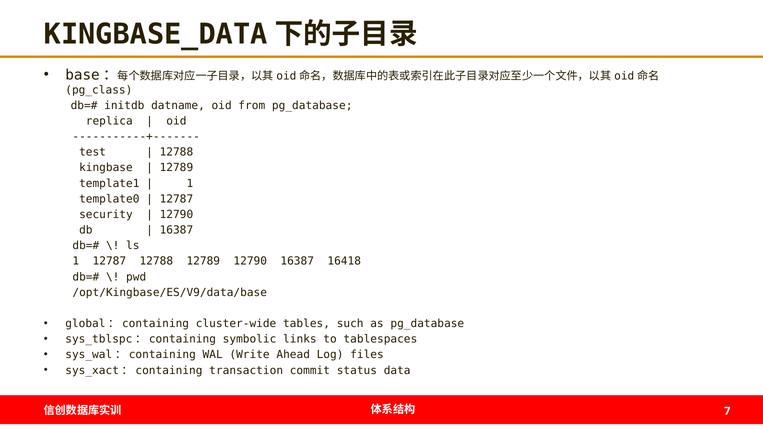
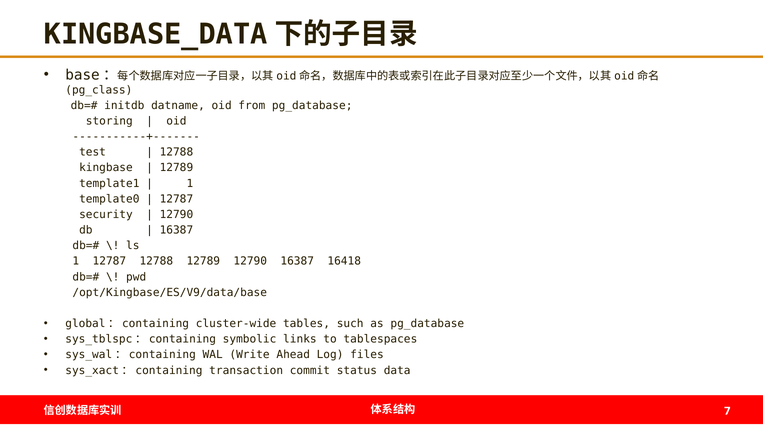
replica: replica -> storing
